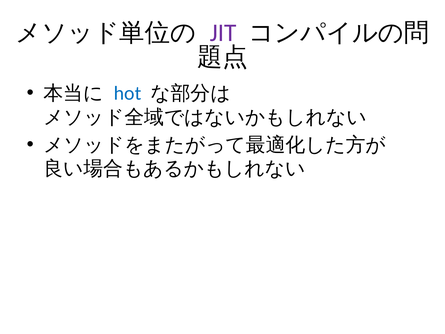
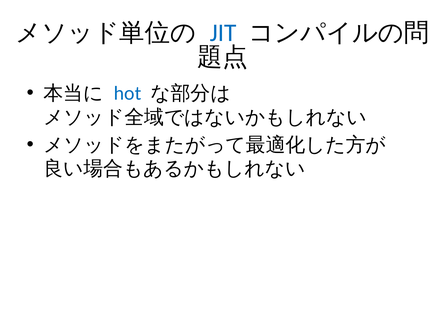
JIT colour: purple -> blue
